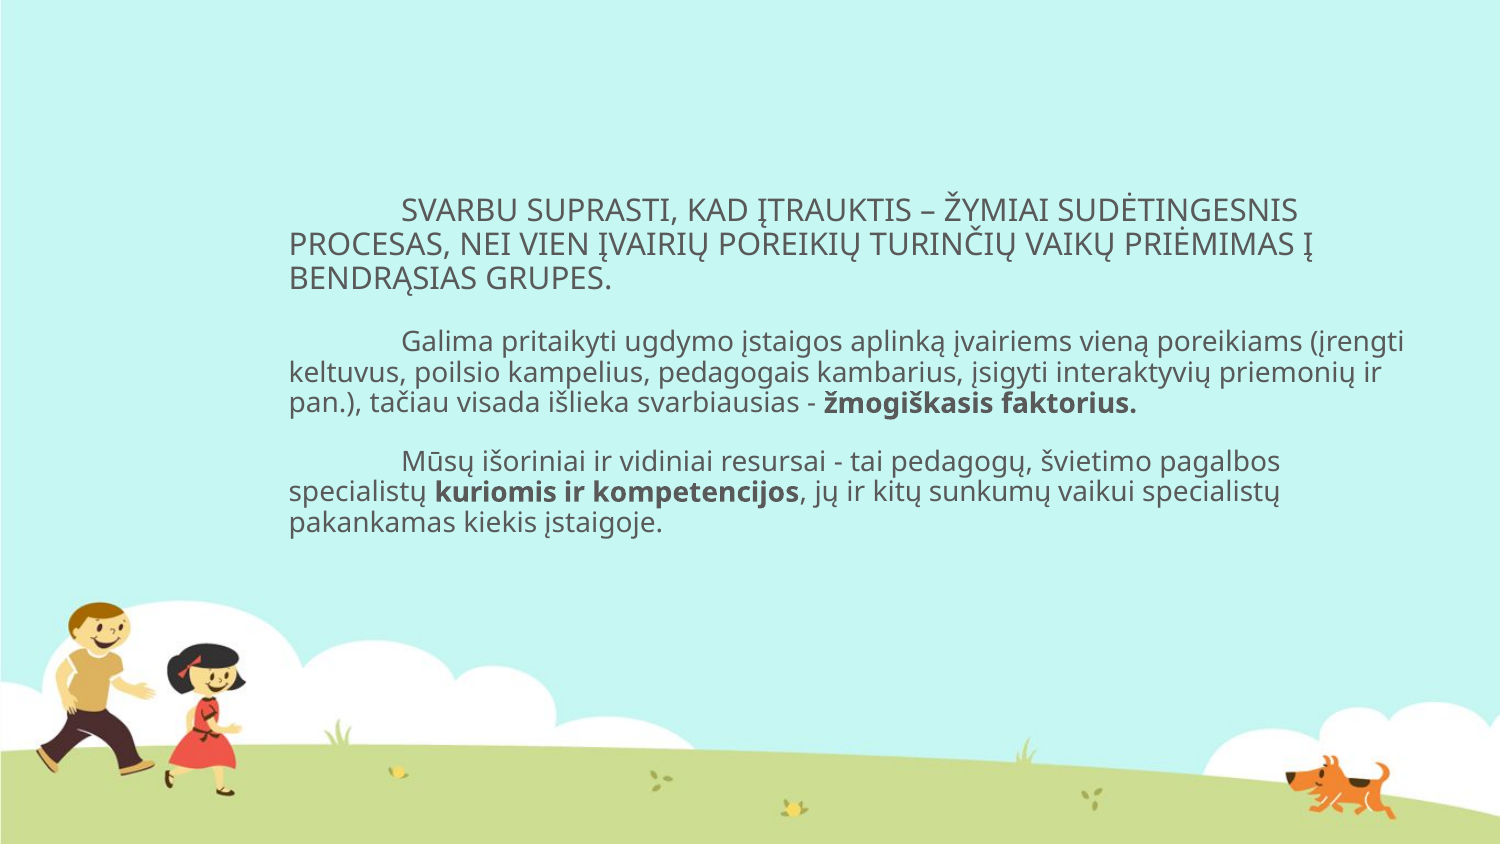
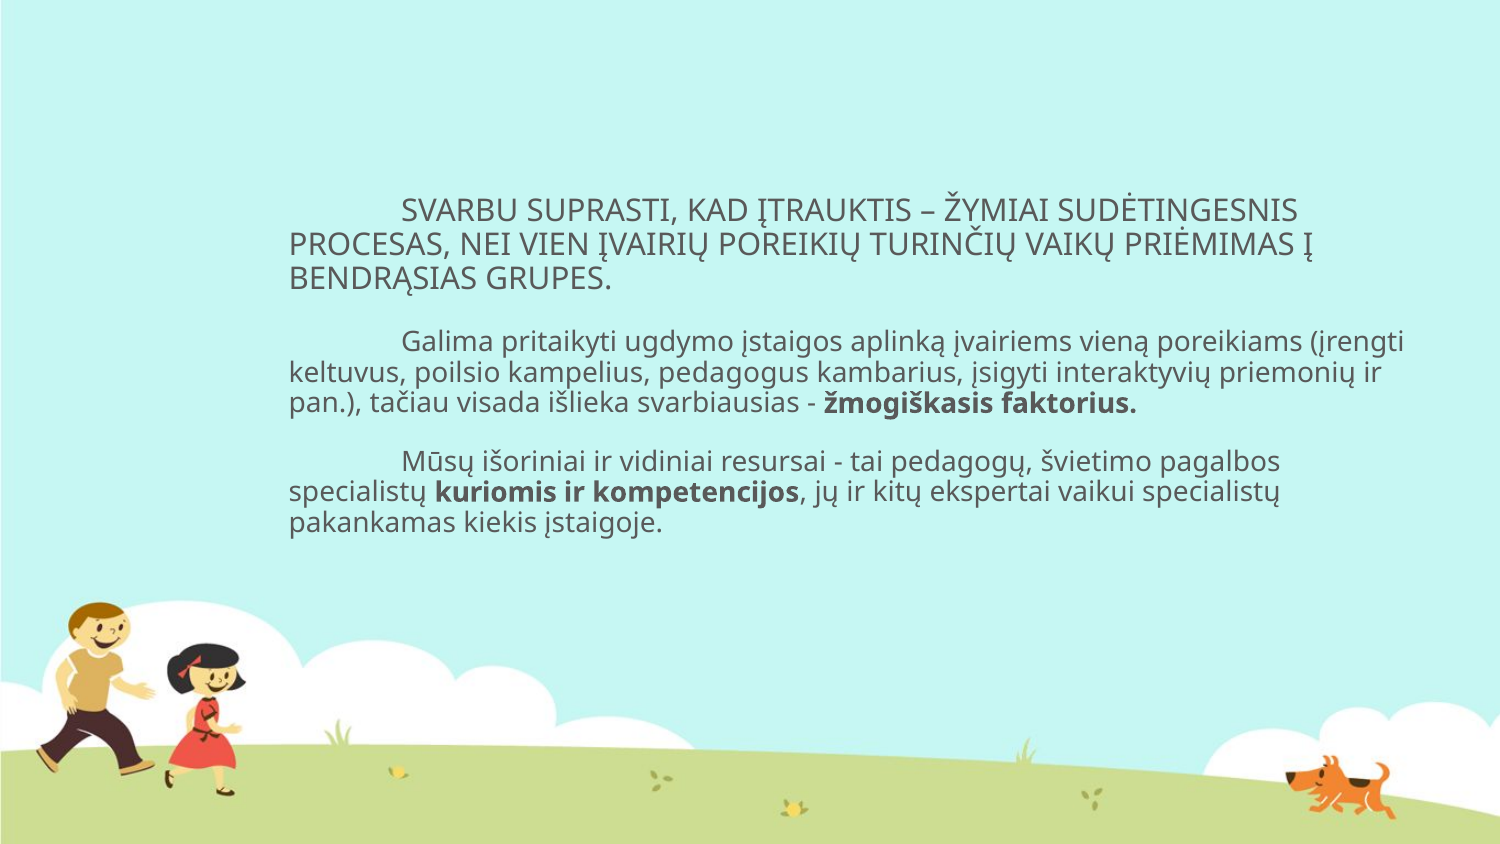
pedagogais: pedagogais -> pedagogus
sunkumų: sunkumų -> ekspertai
